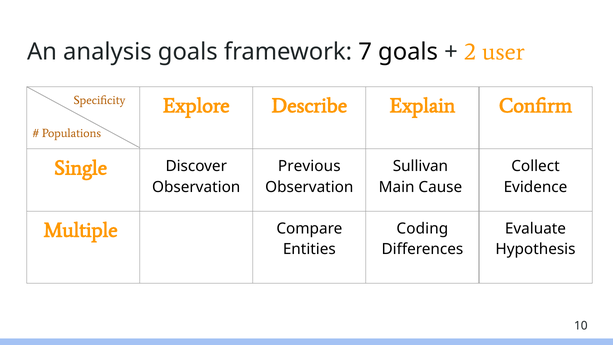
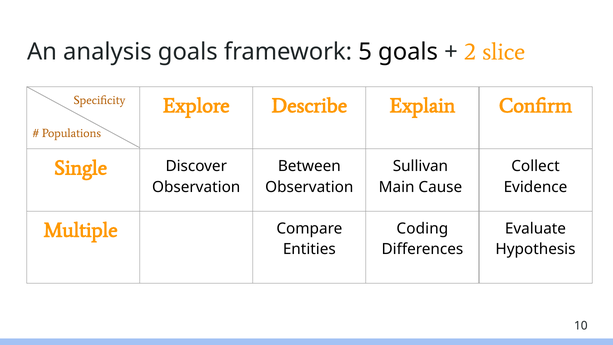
7: 7 -> 5
user: user -> slice
Previous: Previous -> Between
